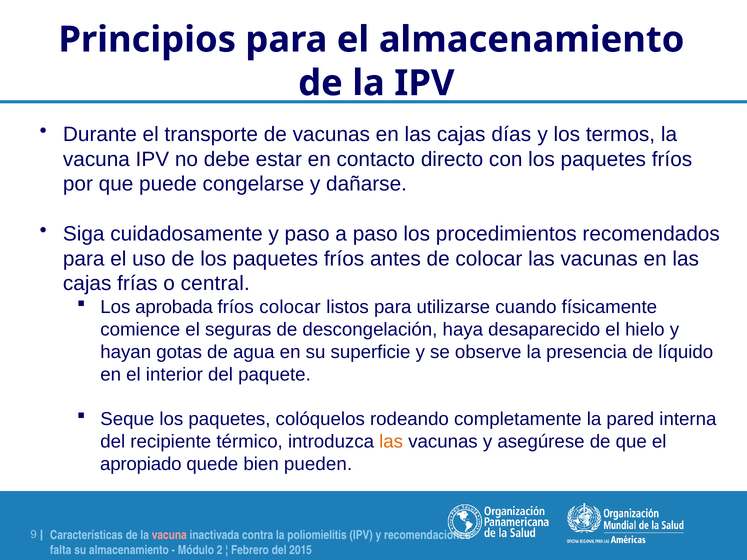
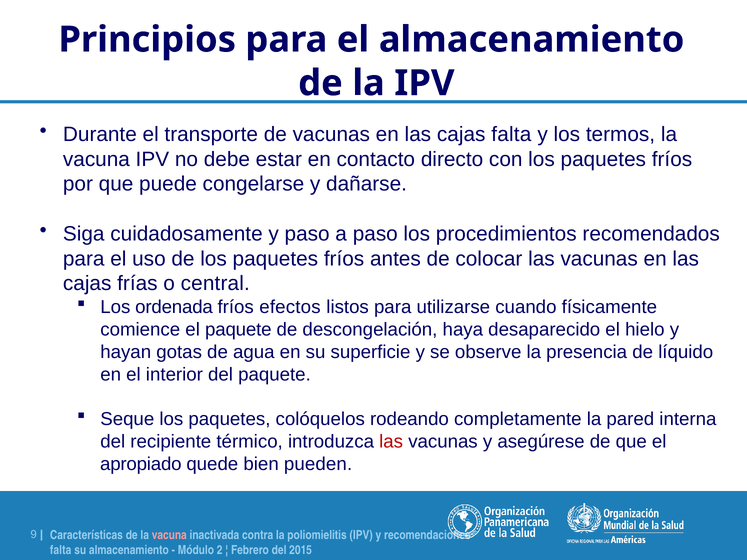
cajas días: días -> falta
aprobada: aprobada -> ordenada
fríos colocar: colocar -> efectos
el seguras: seguras -> paquete
las at (391, 442) colour: orange -> red
